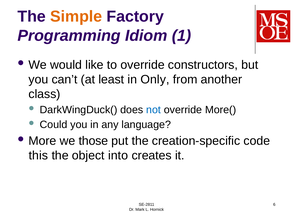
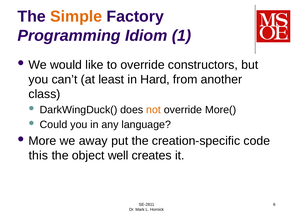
Only: Only -> Hard
not colour: blue -> orange
those: those -> away
into: into -> well
